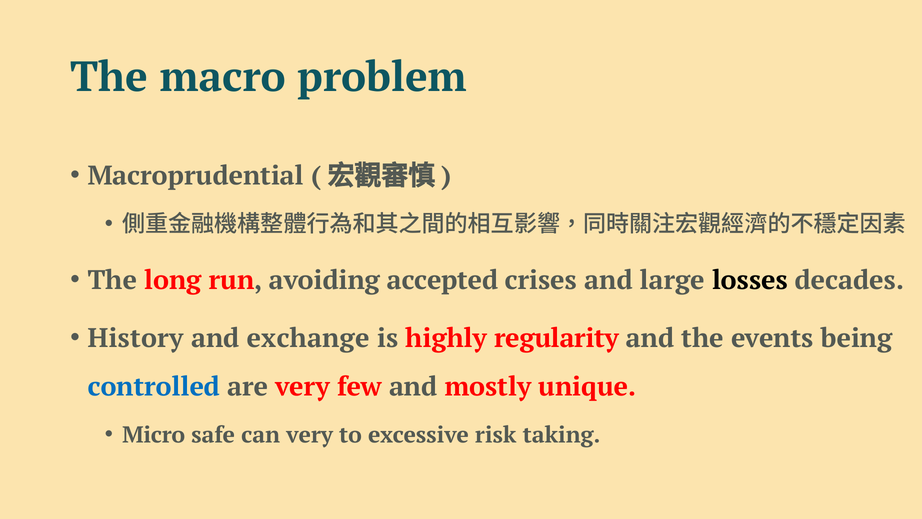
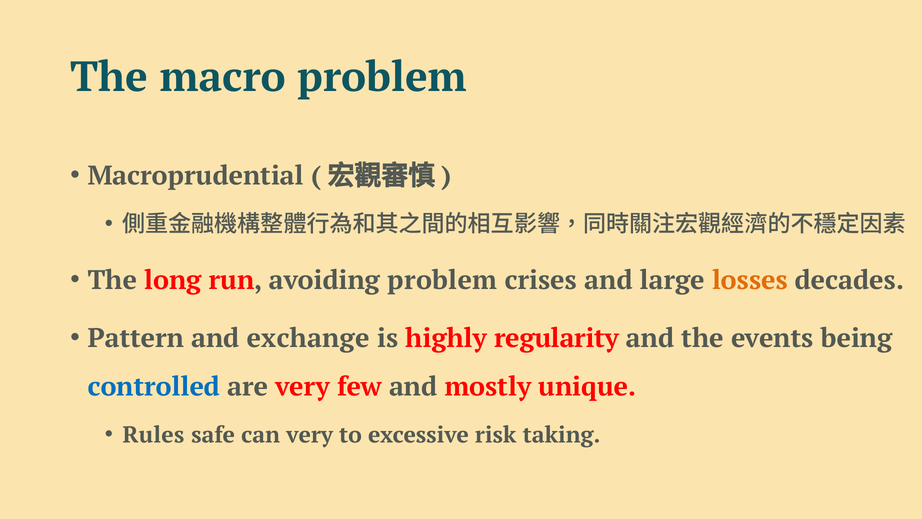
avoiding accepted: accepted -> problem
losses colour: black -> orange
History: History -> Pattern
Micro: Micro -> Rules
